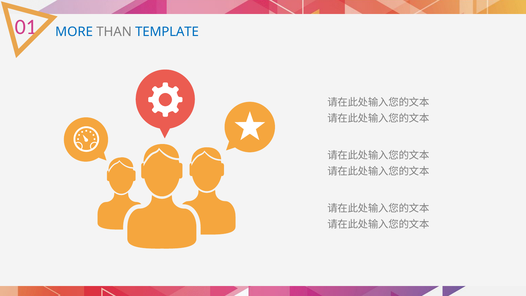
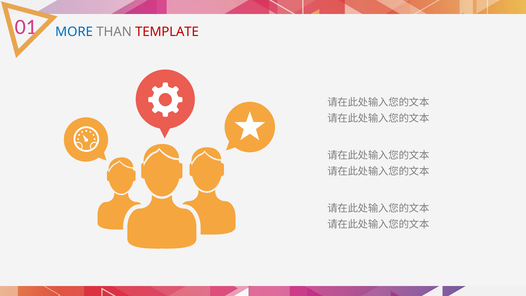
TEMPLATE colour: blue -> red
